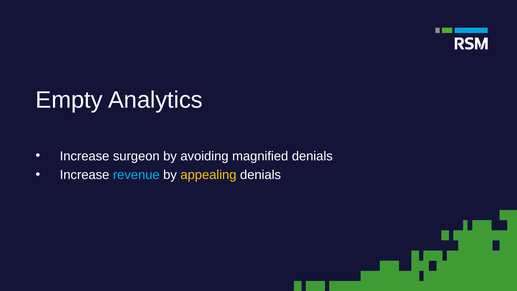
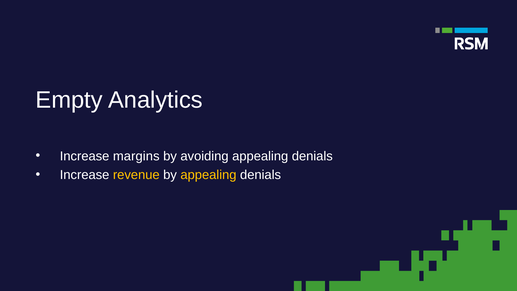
surgeon: surgeon -> margins
avoiding magnified: magnified -> appealing
revenue colour: light blue -> yellow
